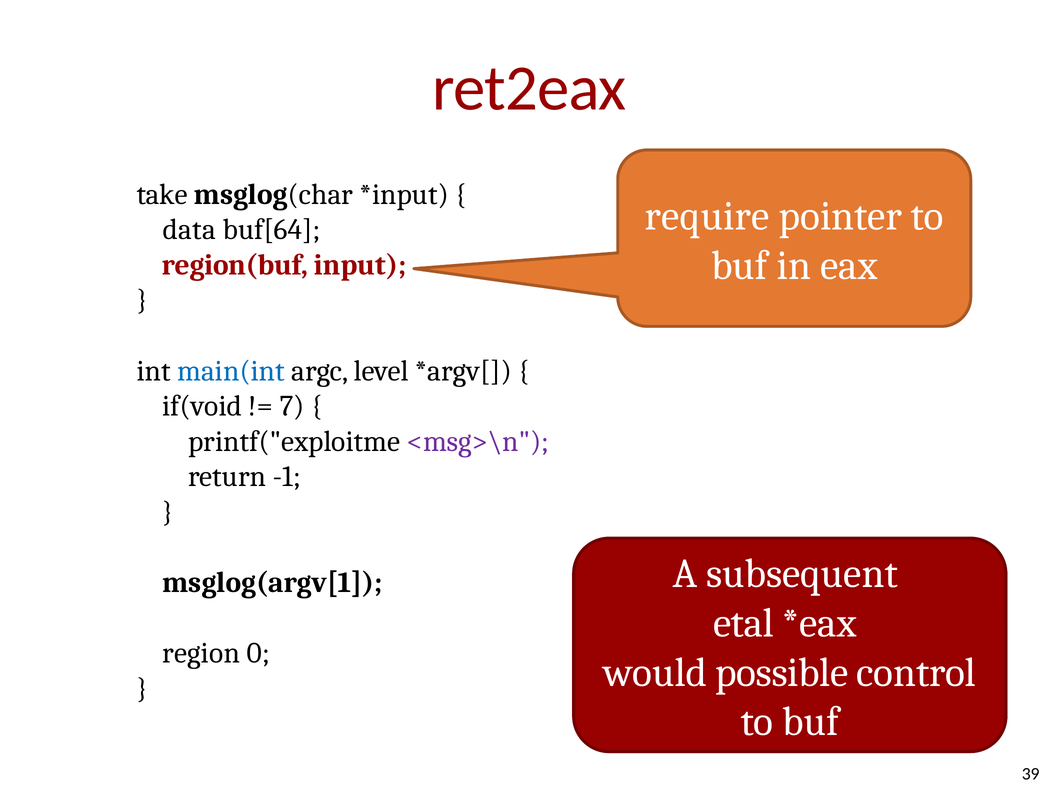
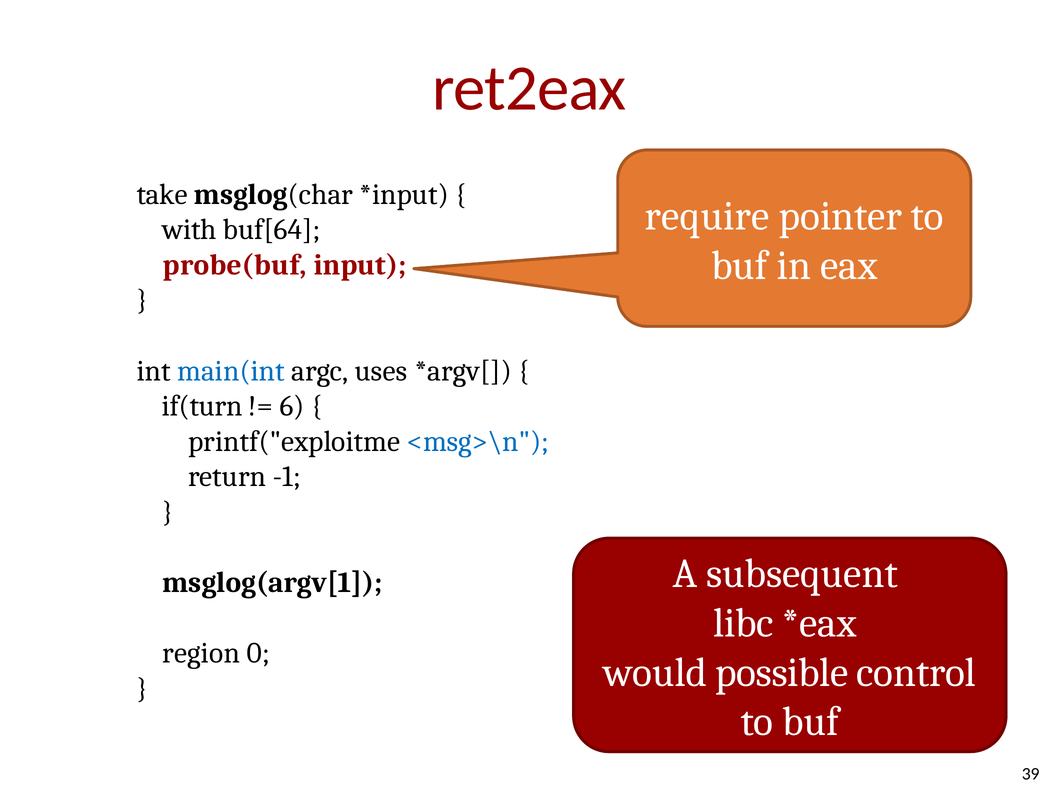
data: data -> with
region(buf: region(buf -> probe(buf
level: level -> uses
if(void: if(void -> if(turn
7: 7 -> 6
<msg>\n colour: purple -> blue
etal: etal -> libc
